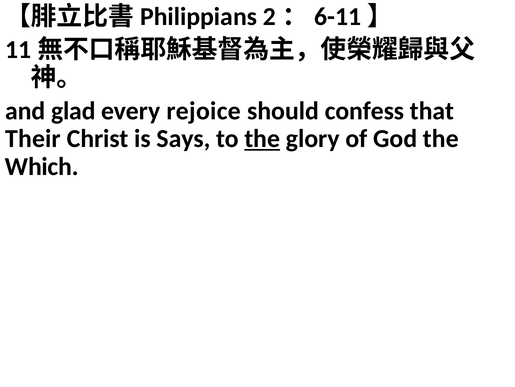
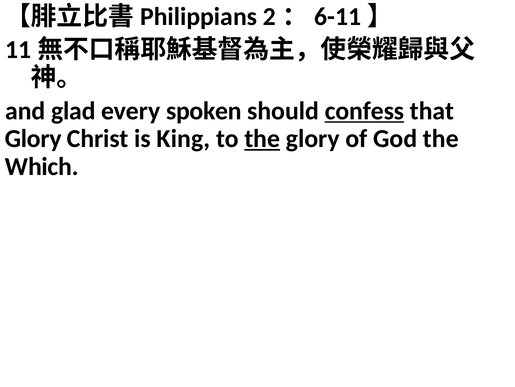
rejoice: rejoice -> spoken
confess underline: none -> present
Their at (33, 139): Their -> Glory
Says: Says -> King
